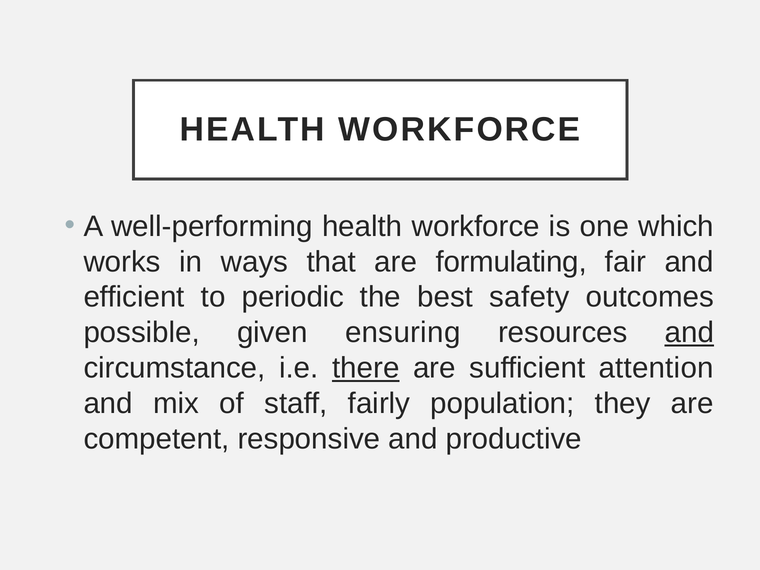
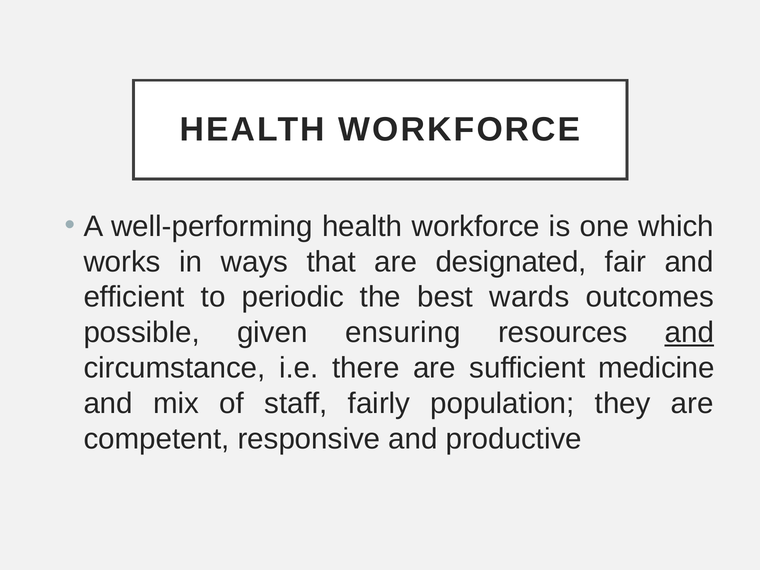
formulating: formulating -> designated
safety: safety -> wards
there underline: present -> none
attention: attention -> medicine
